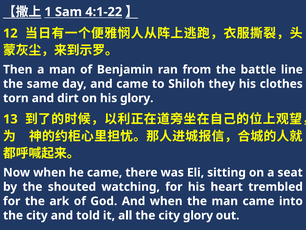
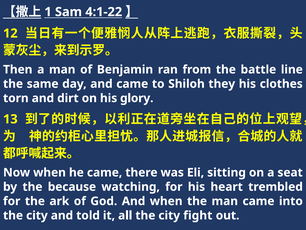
shouted: shouted -> because
city glory: glory -> fight
